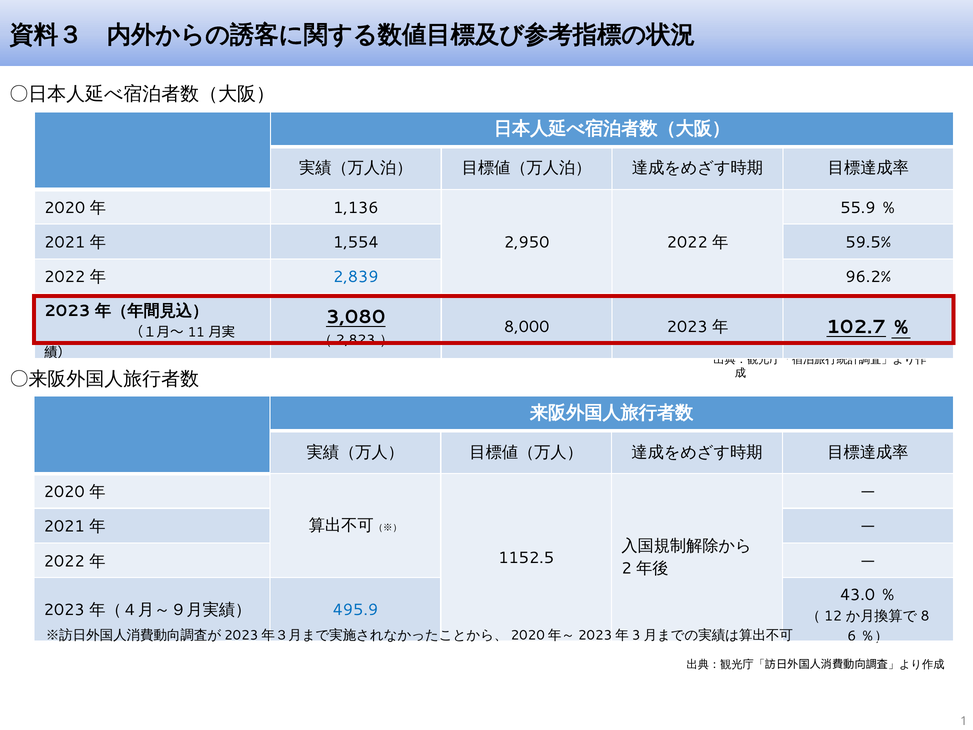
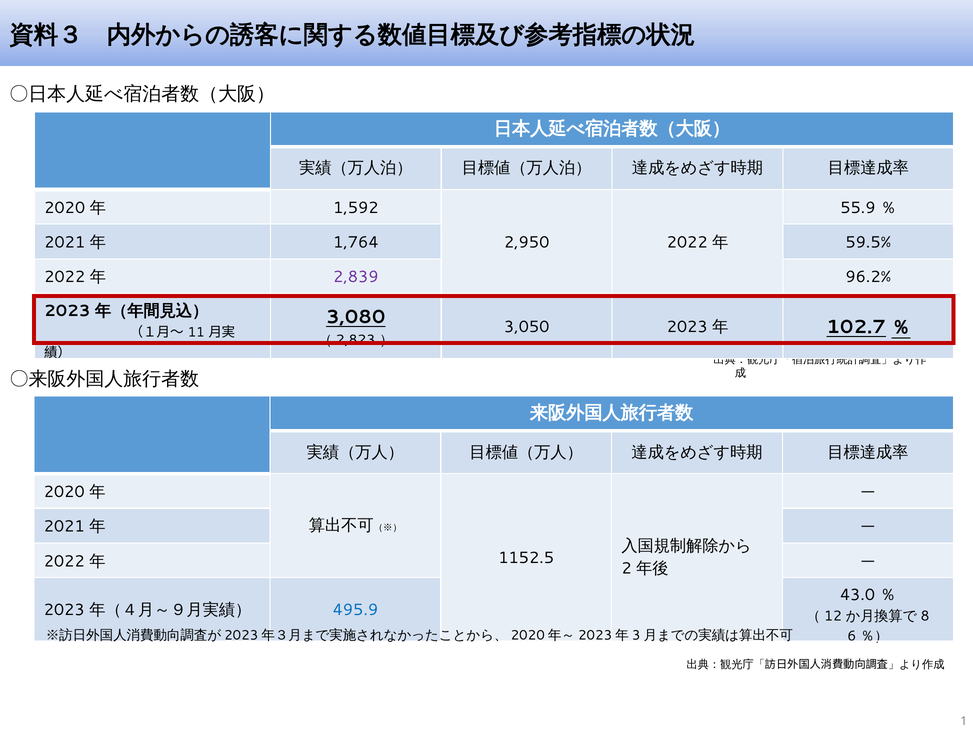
1,136: 1,136 -> 1,592
1,554: 1,554 -> 1,764
2,839 colour: blue -> purple
8,000: 8,000 -> 3,050
